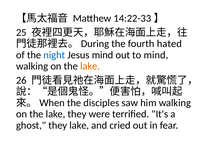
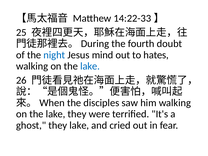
hated: hated -> doubt
to mind: mind -> hates
lake at (90, 66) colour: orange -> blue
